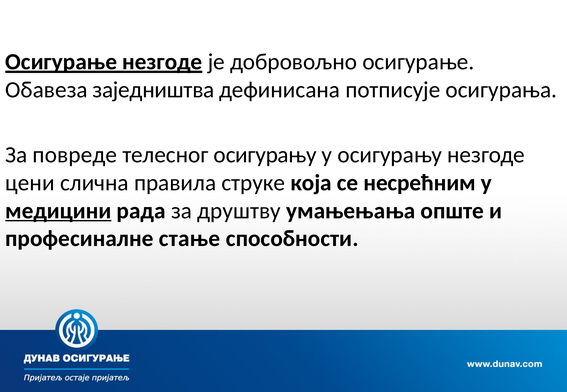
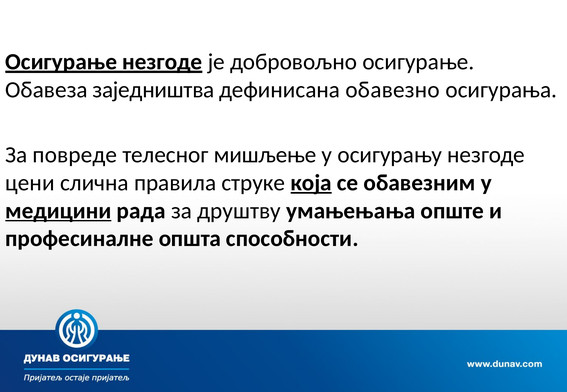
потписује: потписује -> обавезно
телесног осигурању: осигурању -> мишљење
која underline: none -> present
несрећним: несрећним -> обавезним
стање: стање -> општа
